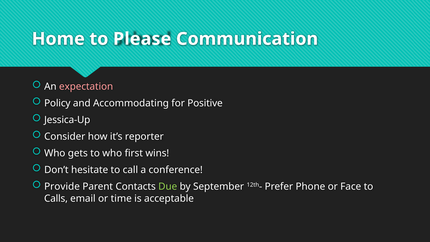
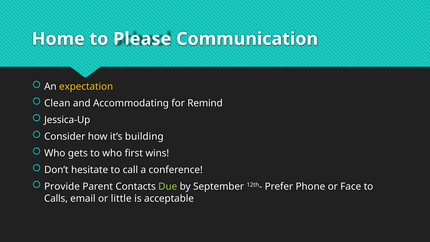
expectation colour: pink -> yellow
Policy: Policy -> Clean
Positive: Positive -> Remind
reporter: reporter -> building
time: time -> little
